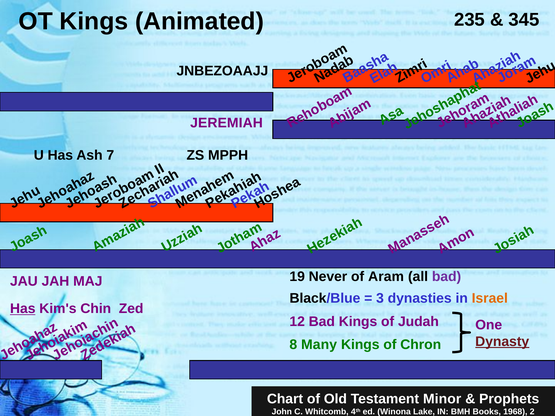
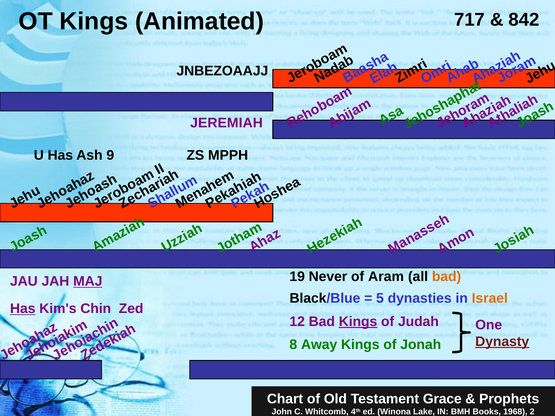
235: 235 -> 717
345: 345 -> 842
7: 7 -> 9
bad at (447, 277) colour: purple -> orange
MAJ underline: none -> present
3: 3 -> 5
Kings at (358, 322) underline: none -> present
Many: Many -> Away
Chron: Chron -> Jonah
Minor: Minor -> Grace
